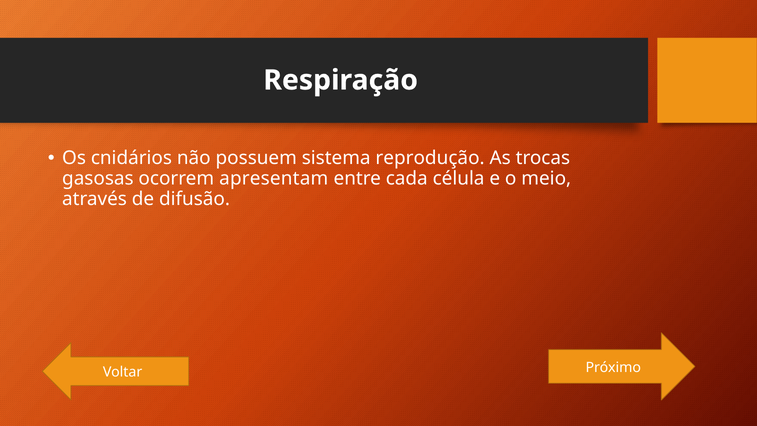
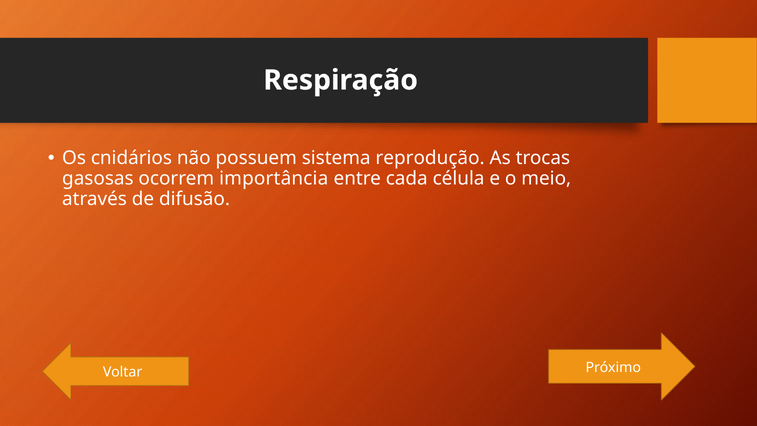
apresentam: apresentam -> importância
